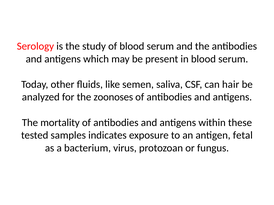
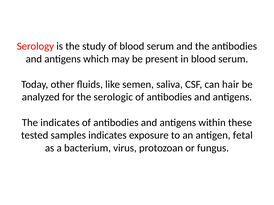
zoonoses: zoonoses -> serologic
The mortality: mortality -> indicates
